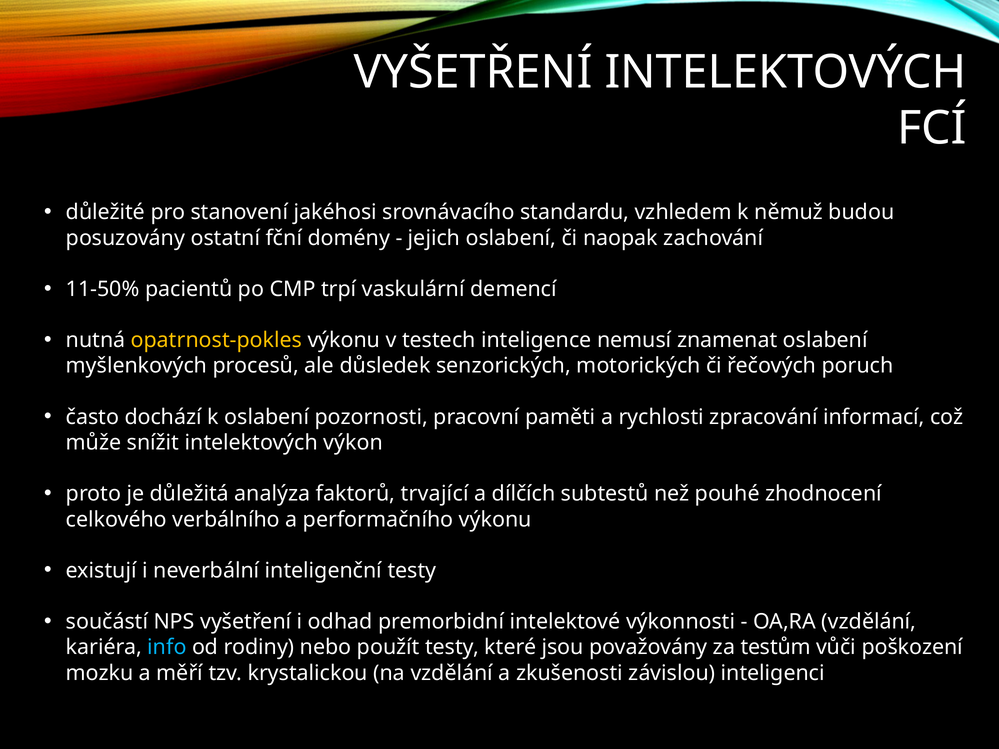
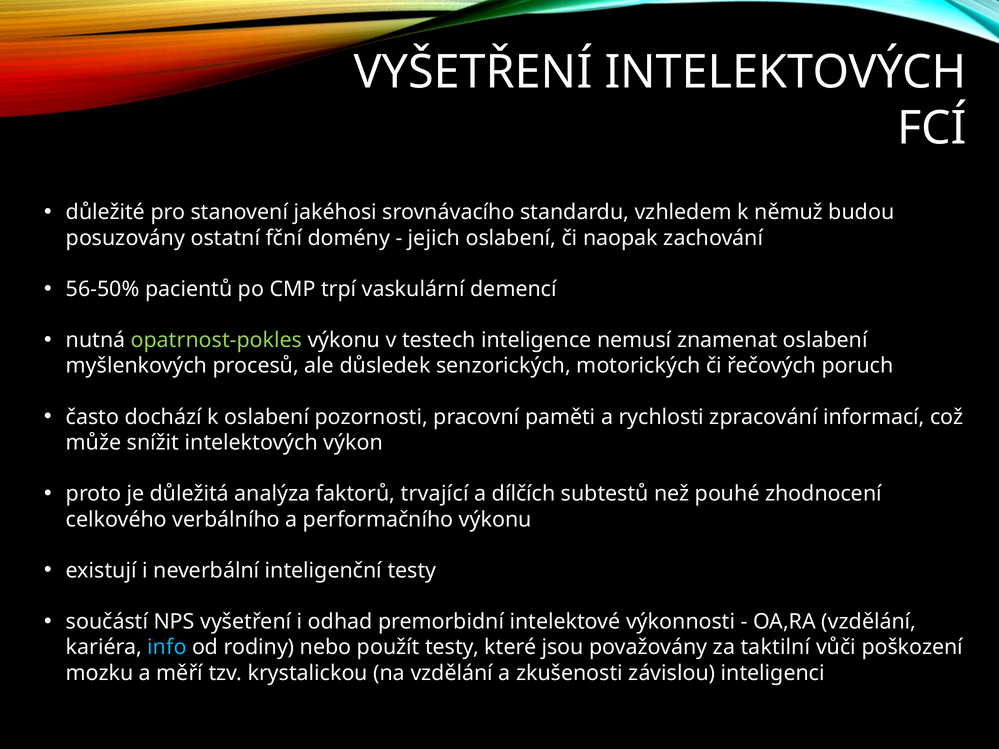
11-50%: 11-50% -> 56-50%
opatrnost-pokles colour: yellow -> light green
testům: testům -> taktilní
